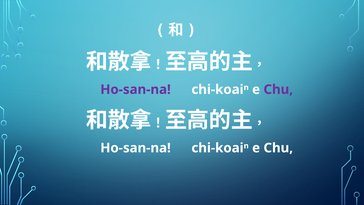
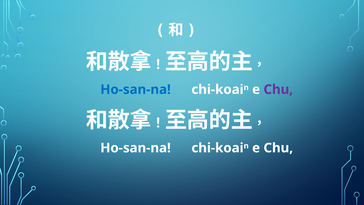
Ho-san-na at (136, 89) colour: purple -> blue
